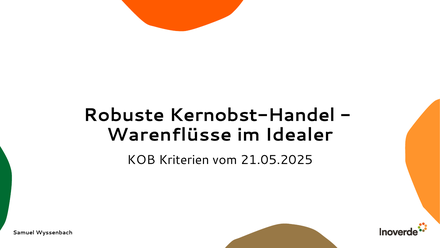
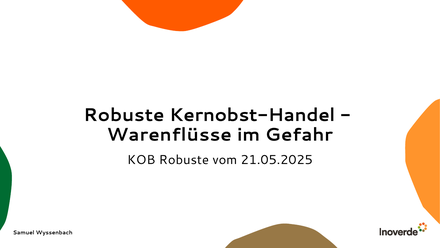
Idealer: Idealer -> Gefahr
KOB Kriterien: Kriterien -> Robuste
